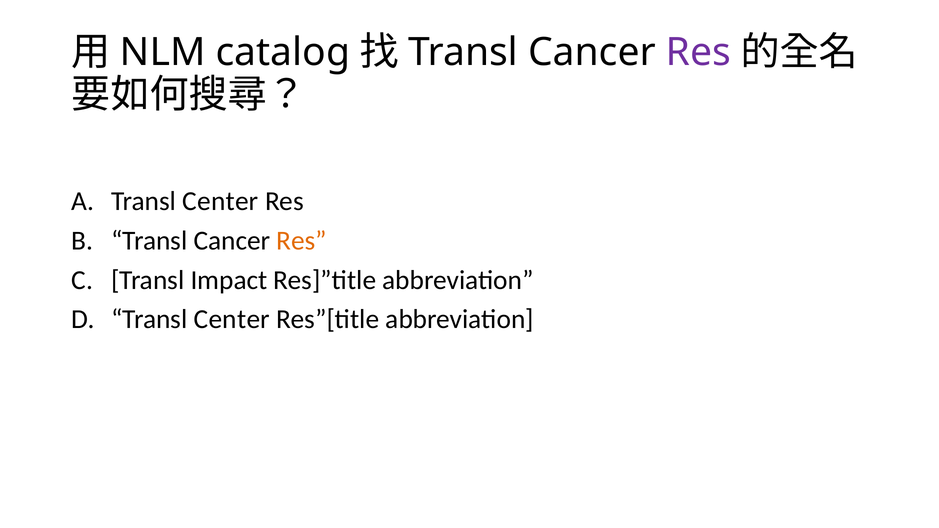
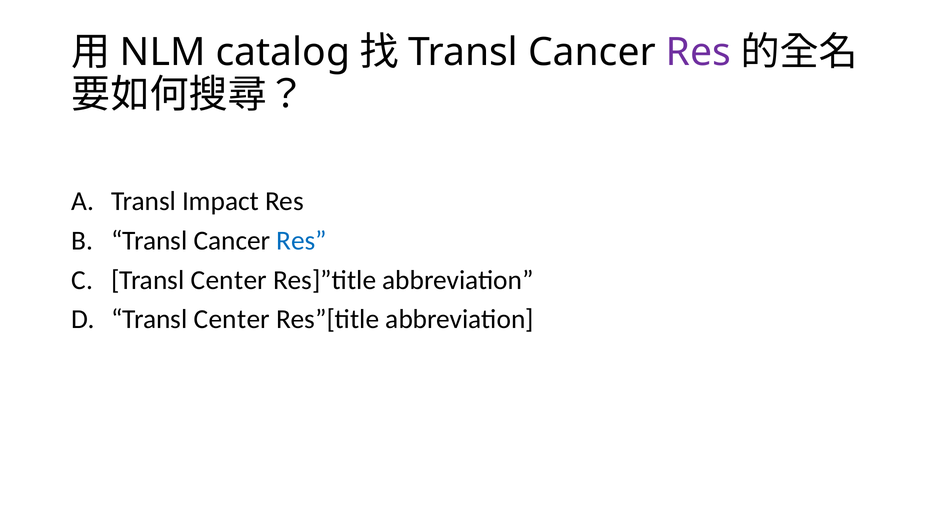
Center at (220, 201): Center -> Impact
Res at (302, 241) colour: orange -> blue
Impact at (229, 280): Impact -> Center
